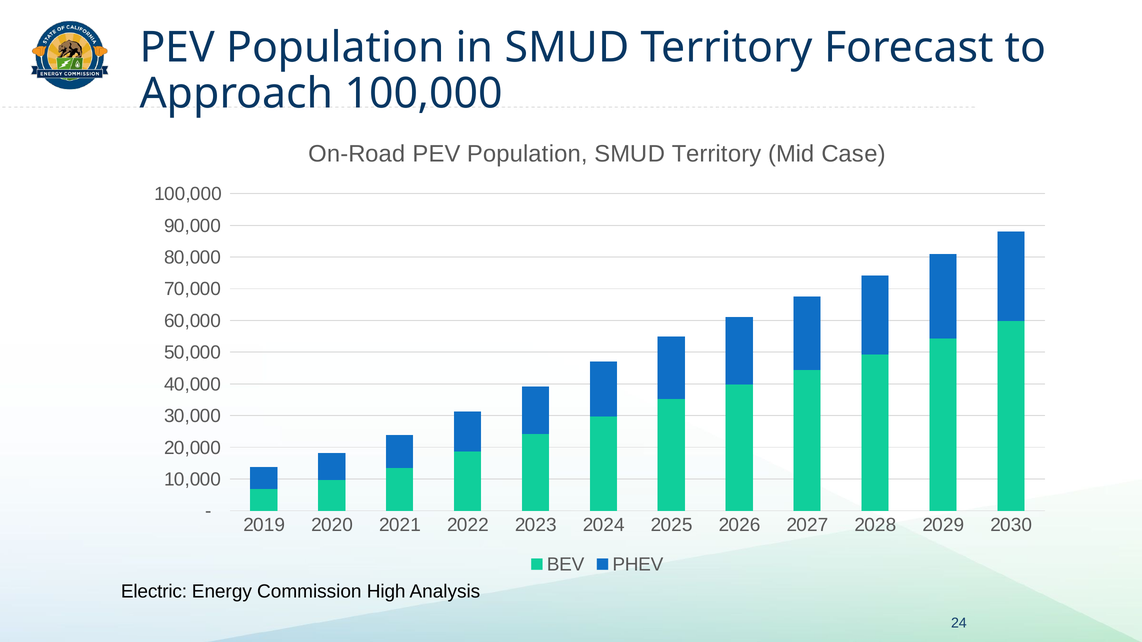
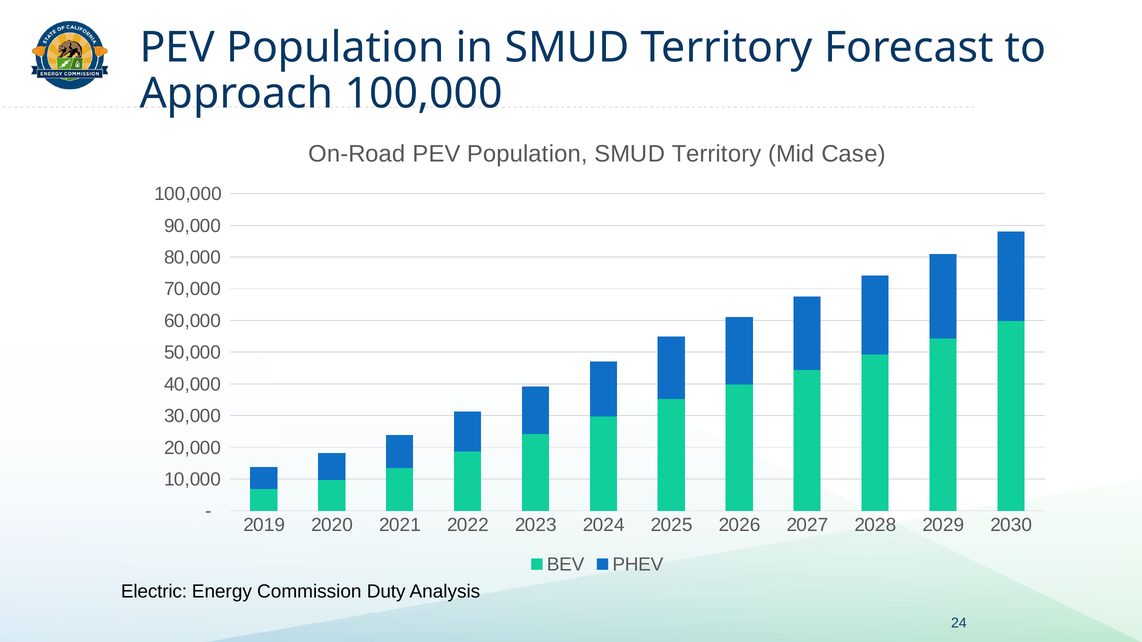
High: High -> Duty
